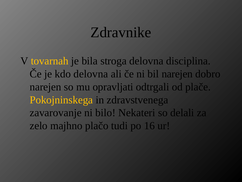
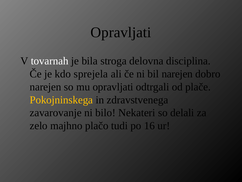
Zdravnike at (121, 32): Zdravnike -> Opravljati
tovarnah colour: yellow -> white
kdo delovna: delovna -> sprejela
